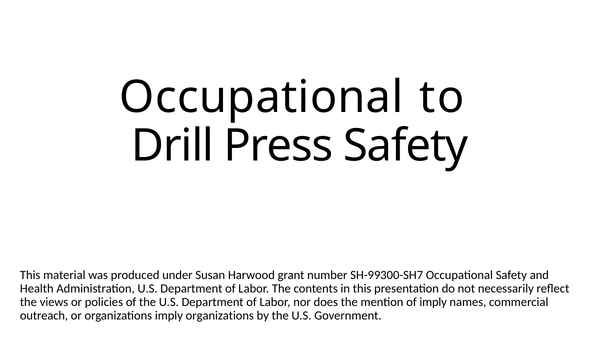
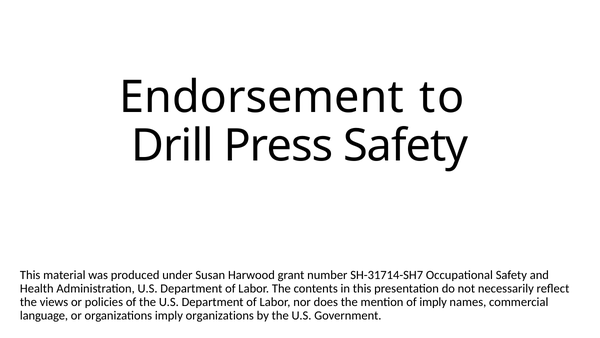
Occupational at (261, 97): Occupational -> Endorsement
SH-99300-SH7: SH-99300-SH7 -> SH-31714-SH7
outreach: outreach -> language
